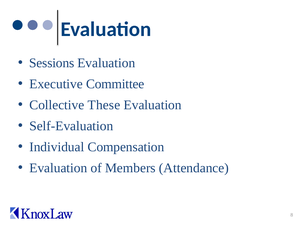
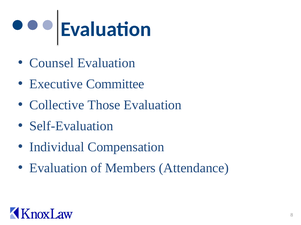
Sessions: Sessions -> Counsel
These: These -> Those
